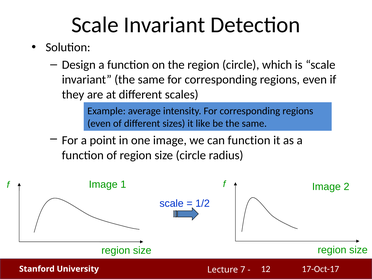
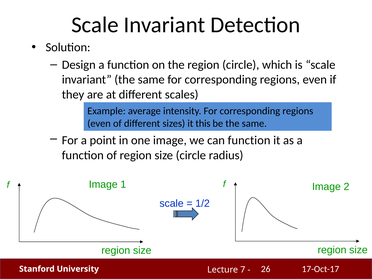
like: like -> this
12: 12 -> 26
